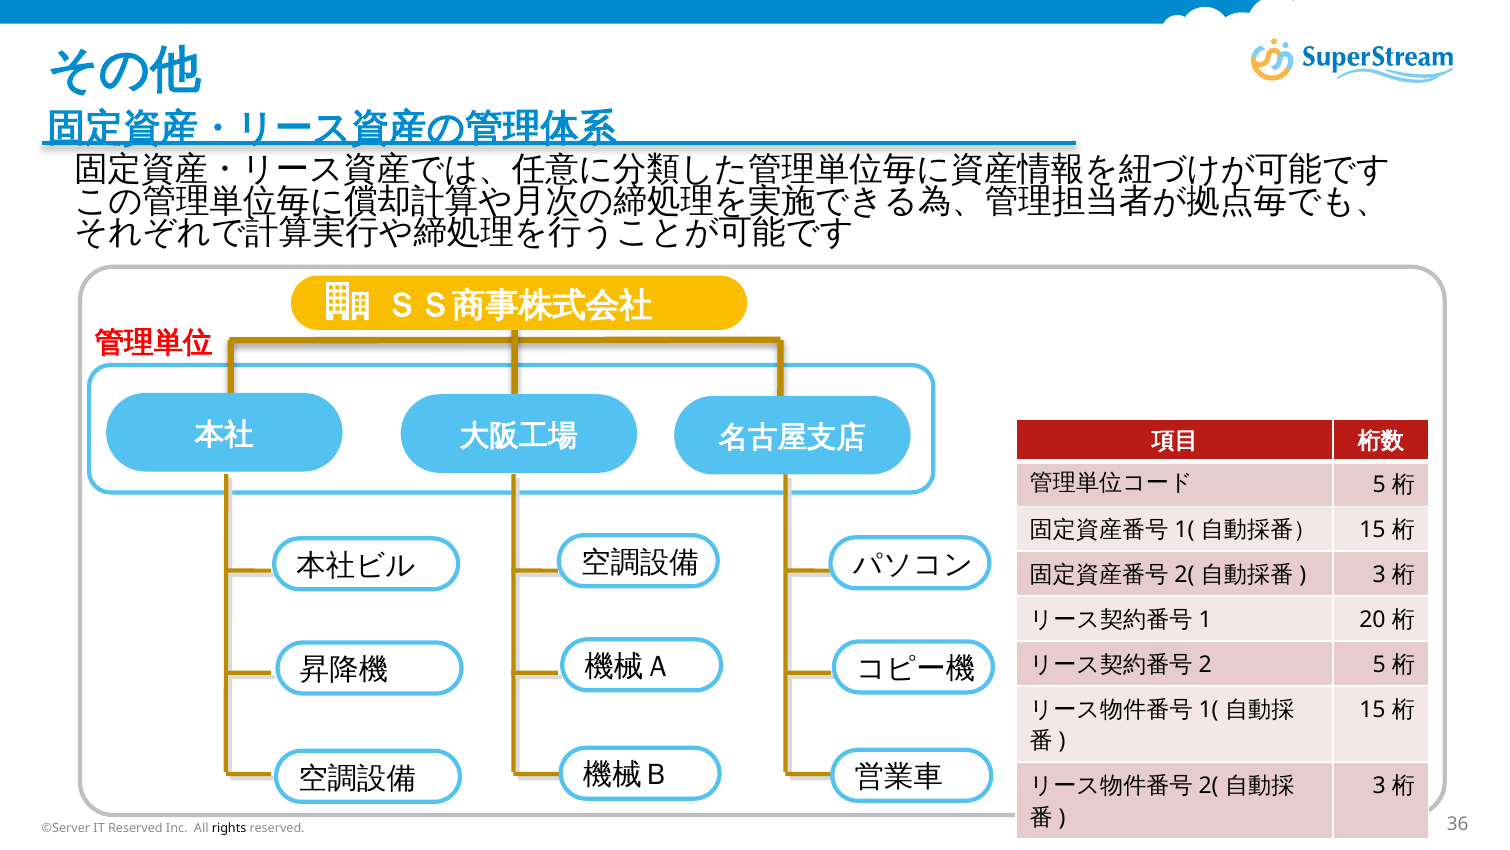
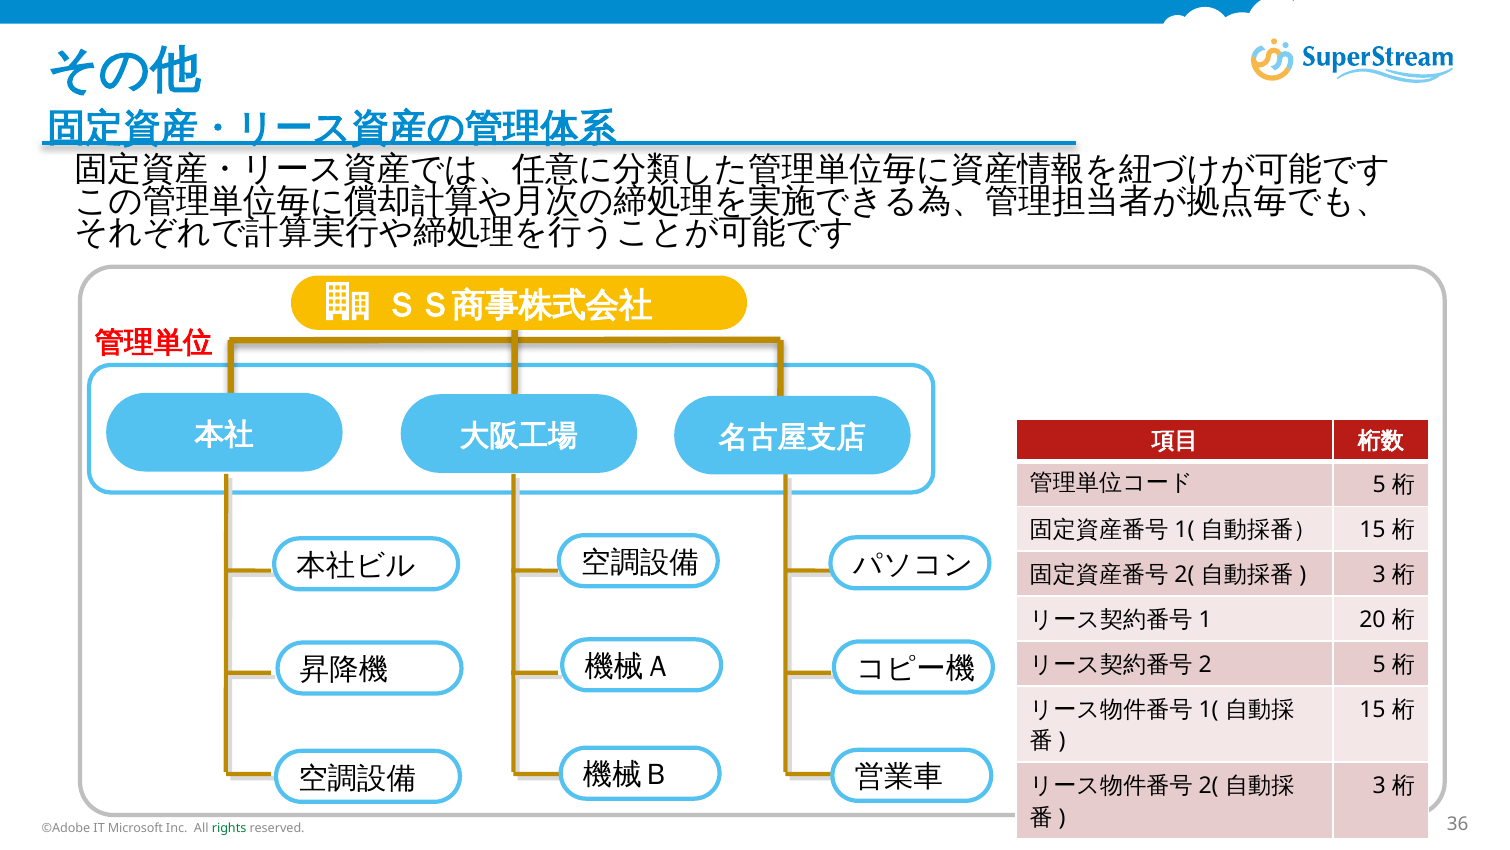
©Server: ©Server -> ©Adobe
IT Reserved: Reserved -> Microsoft
rights colour: black -> green
